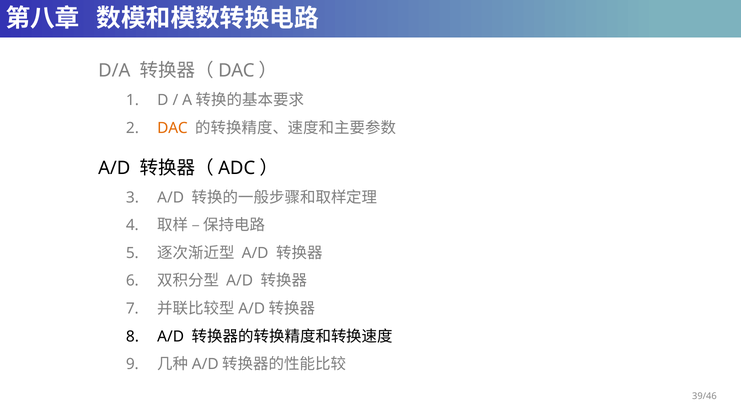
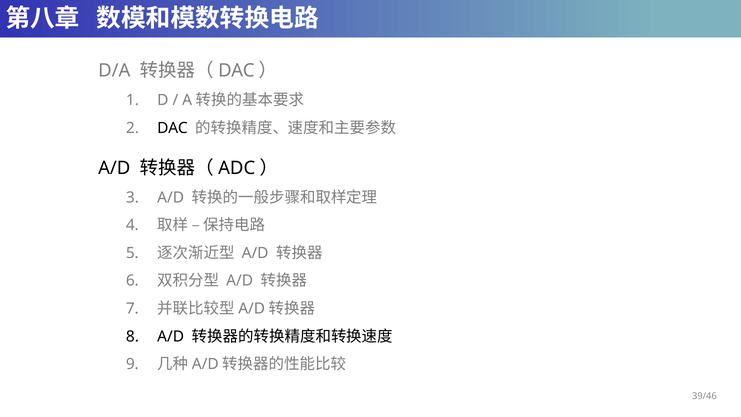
DAC at (172, 128) colour: orange -> black
